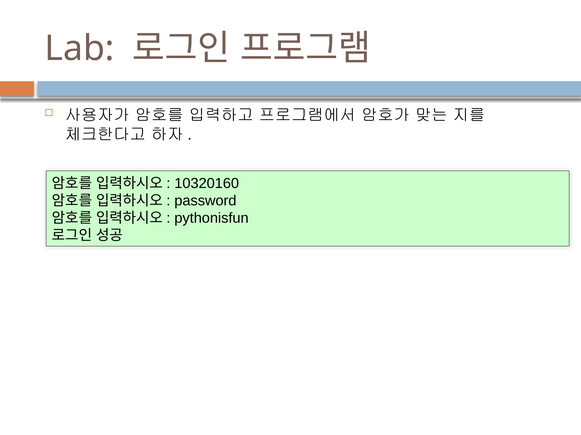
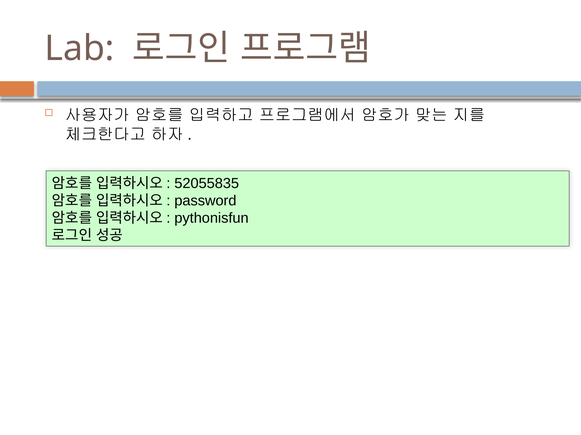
10320160: 10320160 -> 52055835
